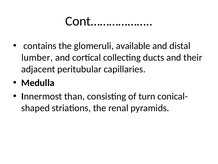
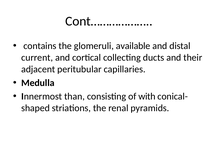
lumber: lumber -> current
turn: turn -> with
